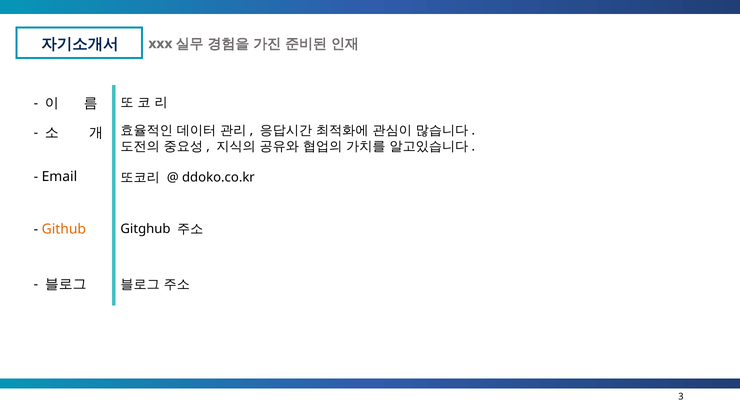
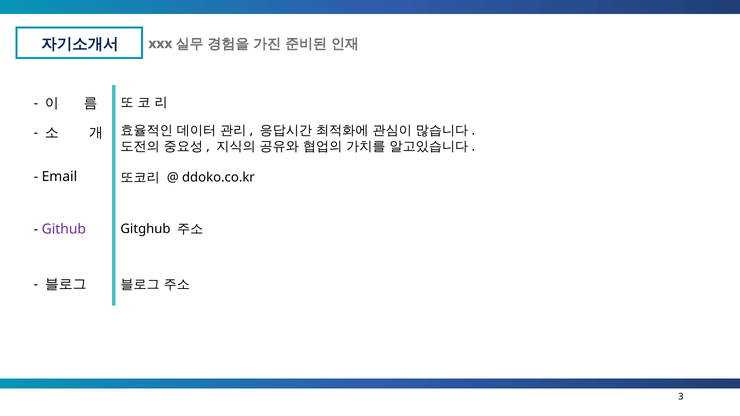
Github colour: orange -> purple
